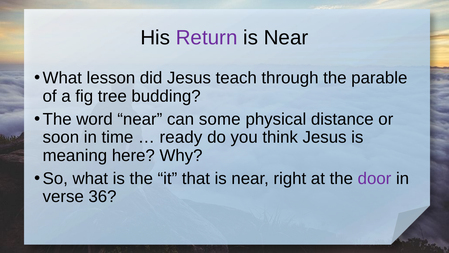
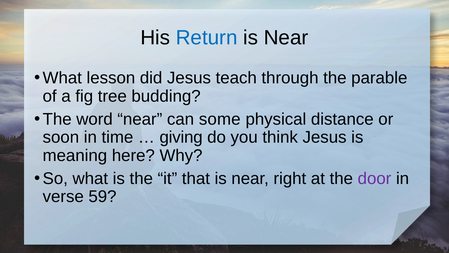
Return colour: purple -> blue
ready: ready -> giving
36: 36 -> 59
